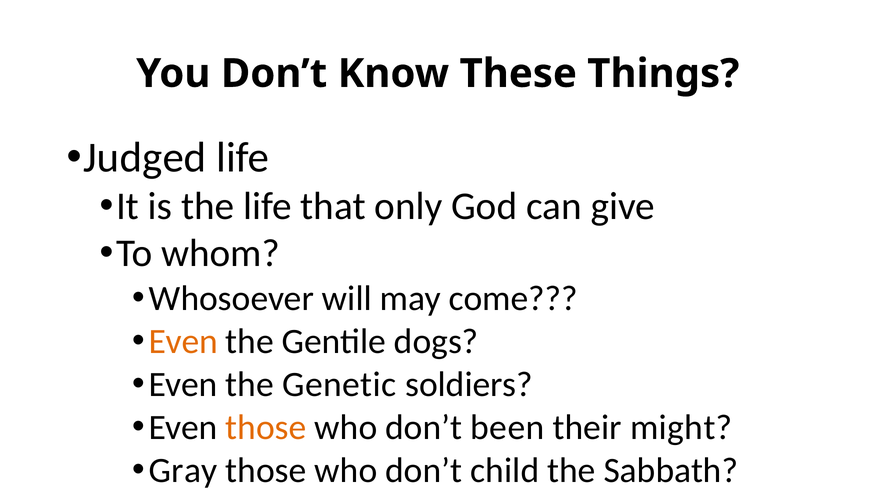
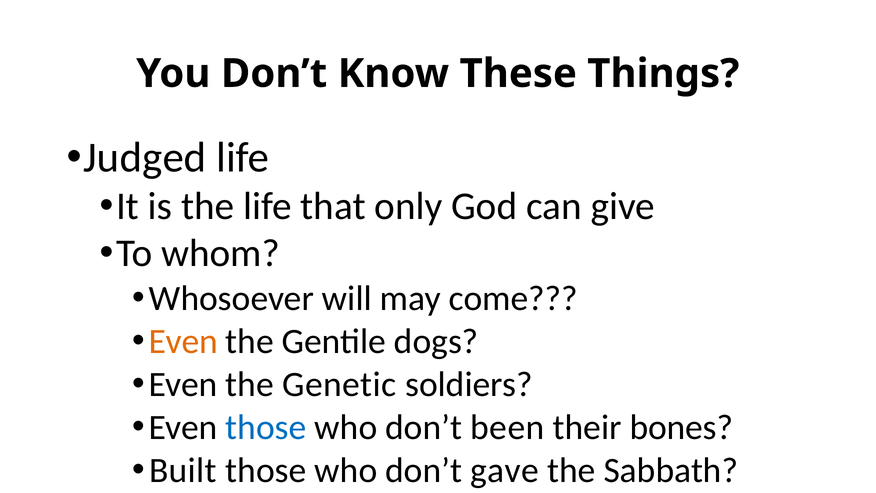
those at (266, 427) colour: orange -> blue
might: might -> bones
Gray: Gray -> Built
child: child -> gave
